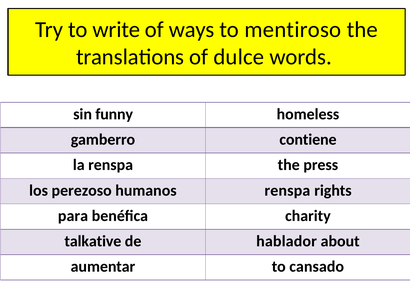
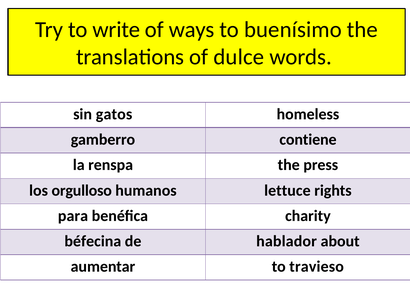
mentiroso: mentiroso -> buenísimo
funny: funny -> gatos
perezoso: perezoso -> orgulloso
humanos renspa: renspa -> lettuce
talkative: talkative -> béfecina
cansado: cansado -> travieso
